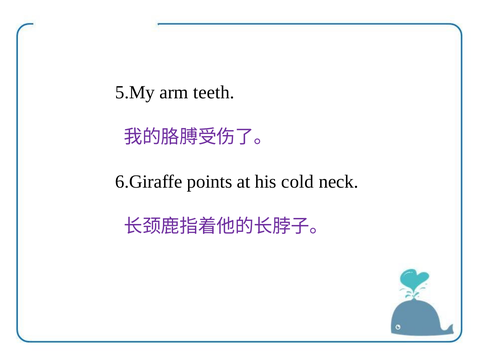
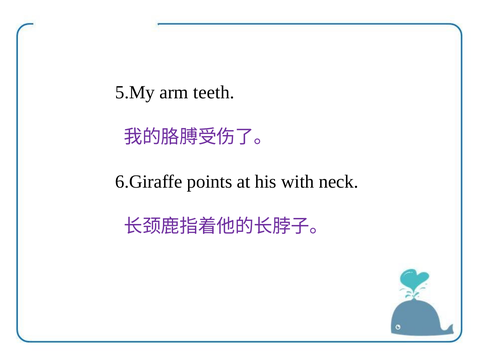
cold: cold -> with
